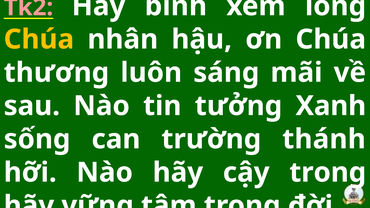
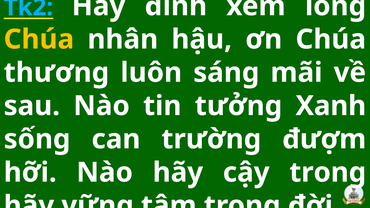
Tk2 colour: pink -> light blue
bình: bình -> đình
thánh: thánh -> đượm
